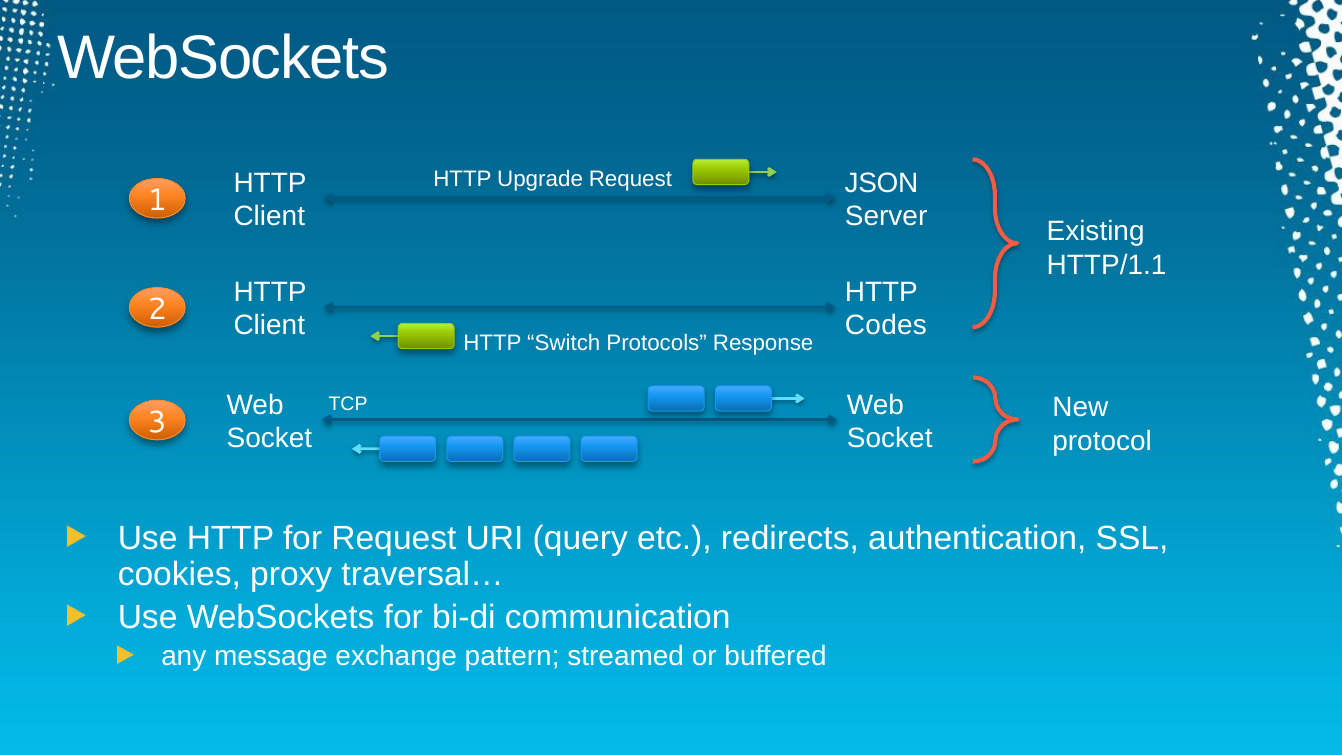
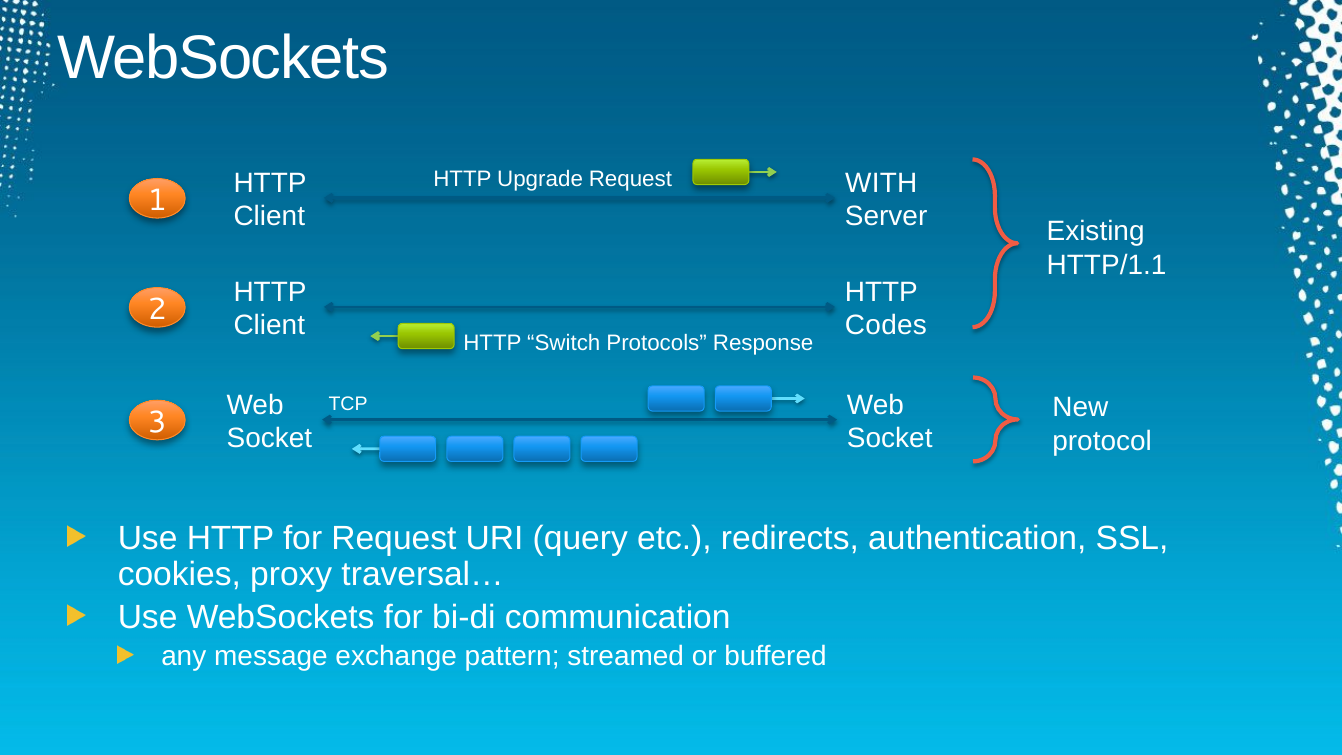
JSON: JSON -> WITH
